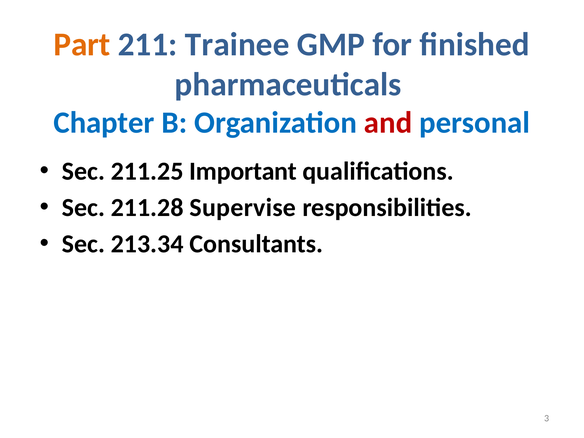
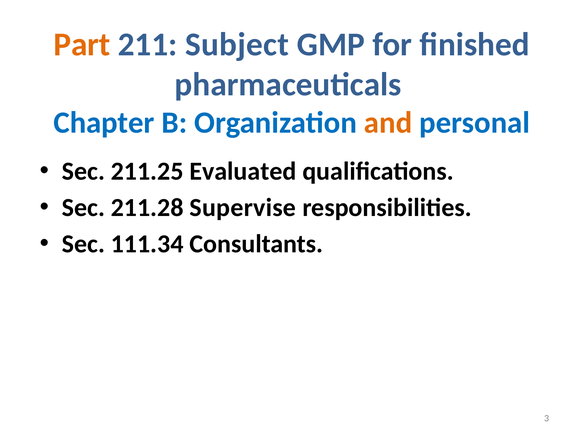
Trainee: Trainee -> Subject
and colour: red -> orange
Important: Important -> Evaluated
213.34: 213.34 -> 111.34
